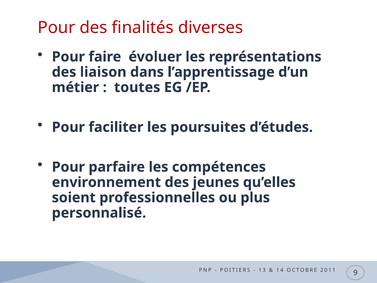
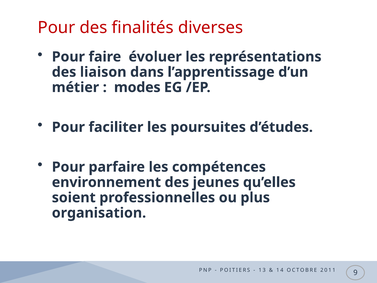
toutes: toutes -> modes
personnalisé: personnalisé -> organisation
